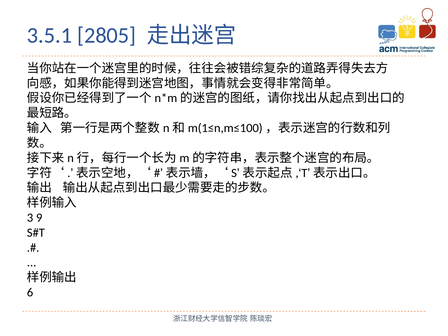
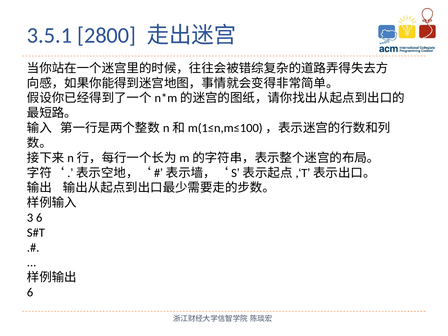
2805: 2805 -> 2800
3 9: 9 -> 6
